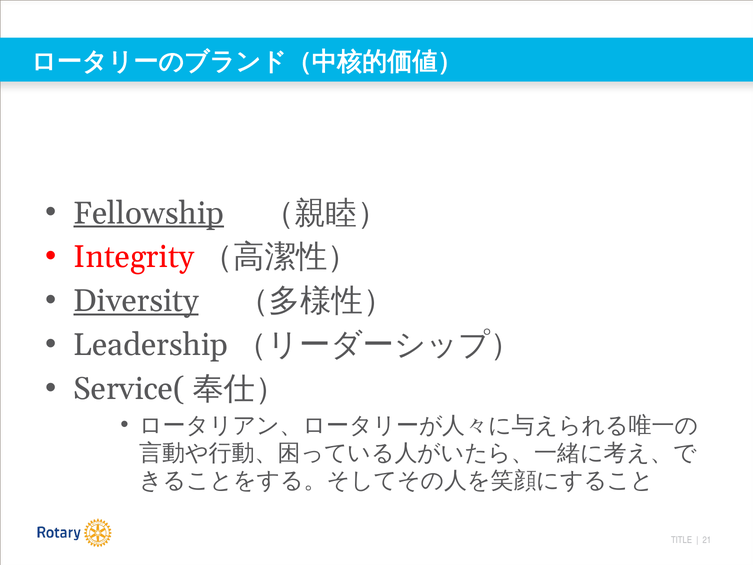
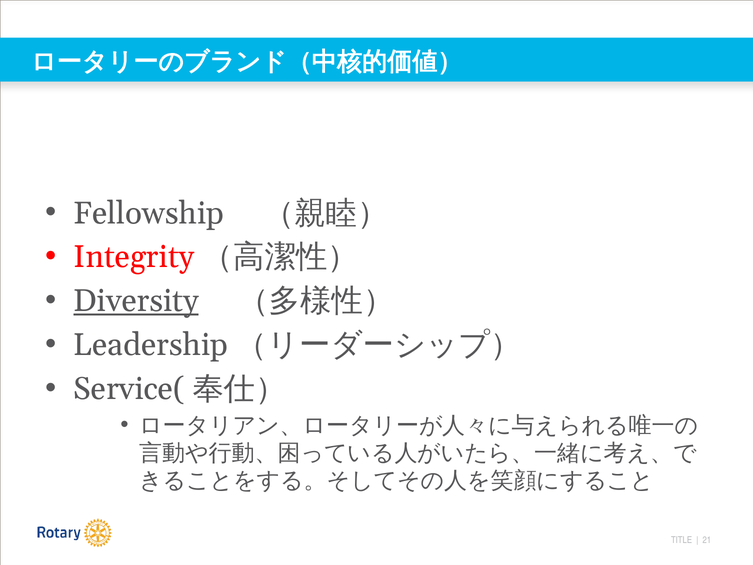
Fellowship underline: present -> none
